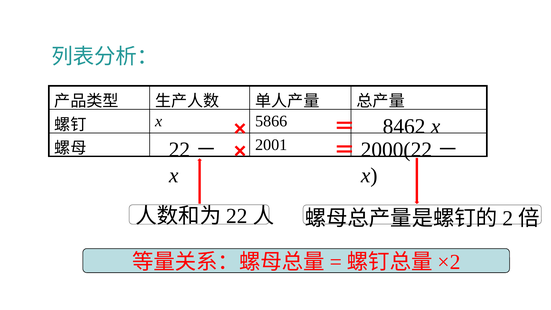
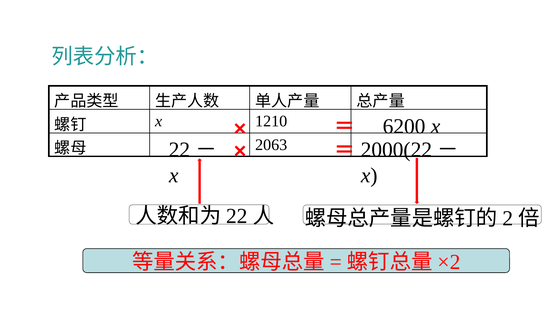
5866: 5866 -> 1210
8462: 8462 -> 6200
2001: 2001 -> 2063
